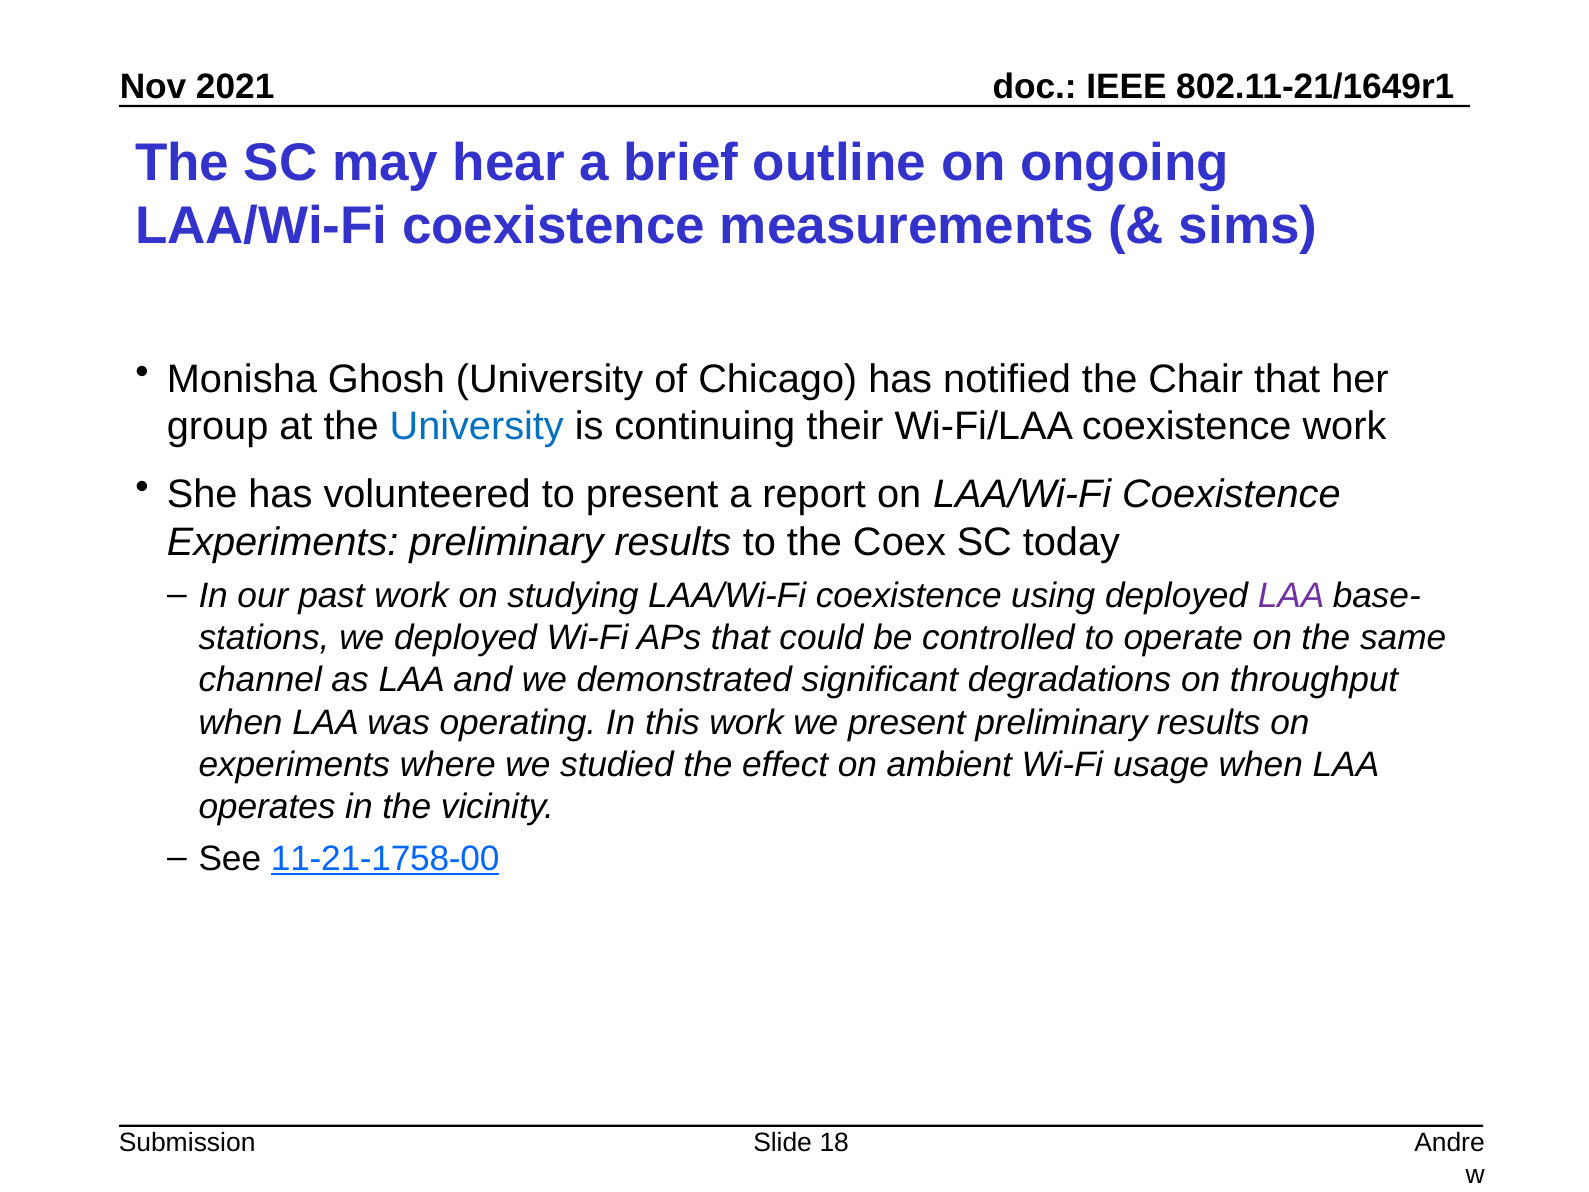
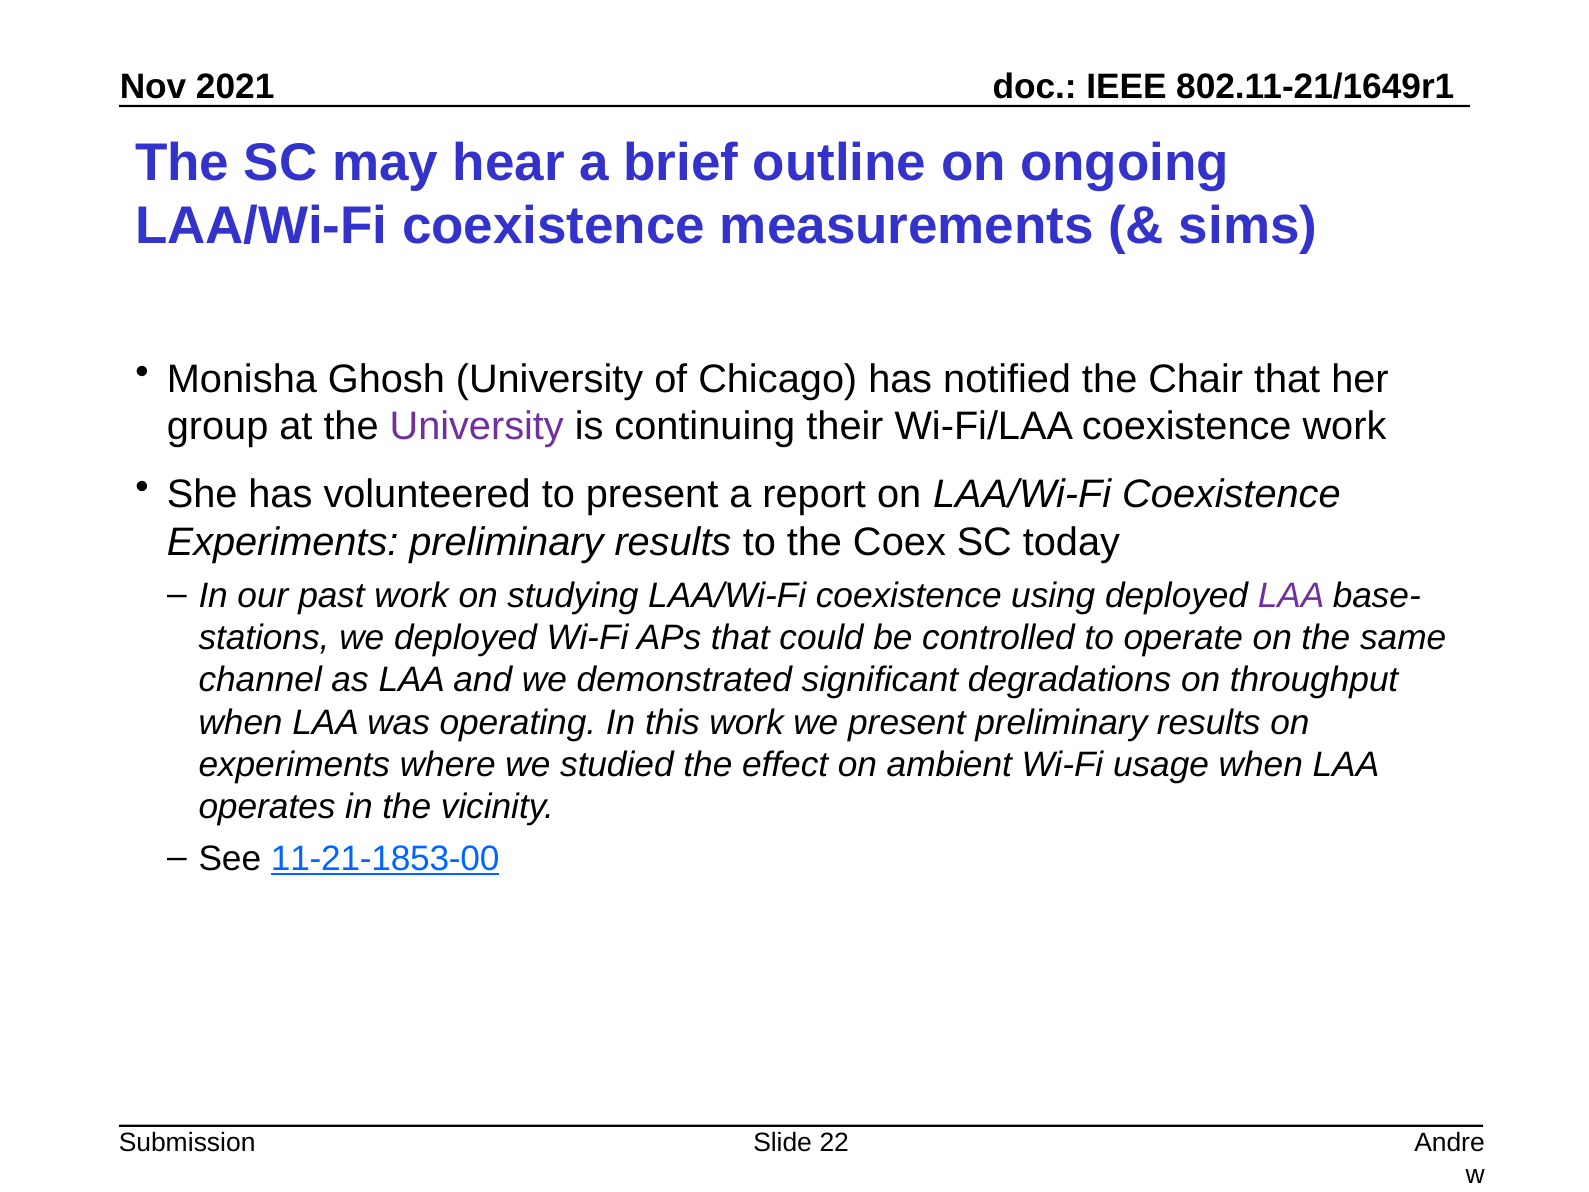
University at (477, 427) colour: blue -> purple
11-21-1758-00: 11-21-1758-00 -> 11-21-1853-00
18: 18 -> 22
